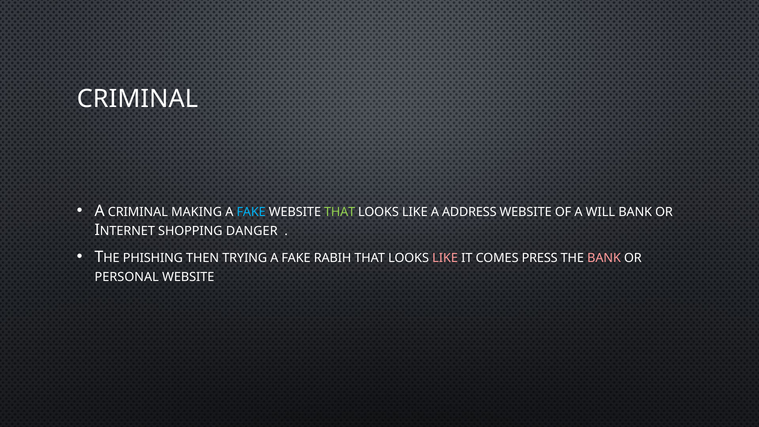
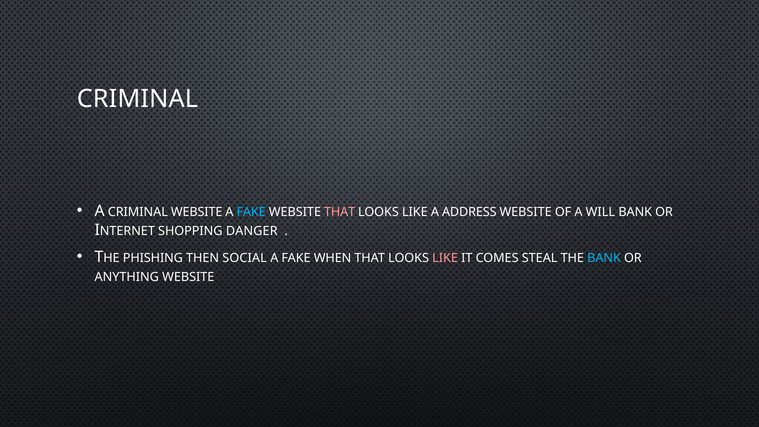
CRIMINAL MAKING: MAKING -> WEBSITE
THAT at (340, 212) colour: light green -> pink
TRYING: TRYING -> SOCIAL
RABIH: RABIH -> WHEN
PRESS: PRESS -> STEAL
BANK at (604, 258) colour: pink -> light blue
PERSONAL: PERSONAL -> ANYTHING
